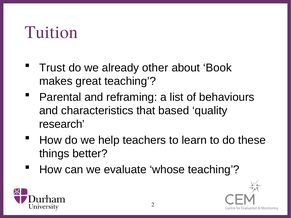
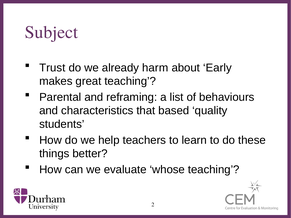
Tuition: Tuition -> Subject
other: other -> harm
Book: Book -> Early
research: research -> students
